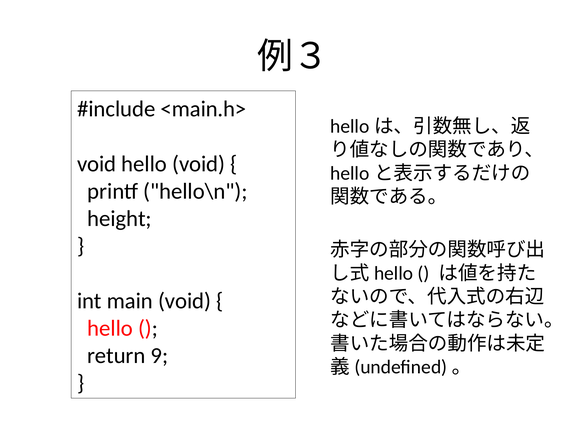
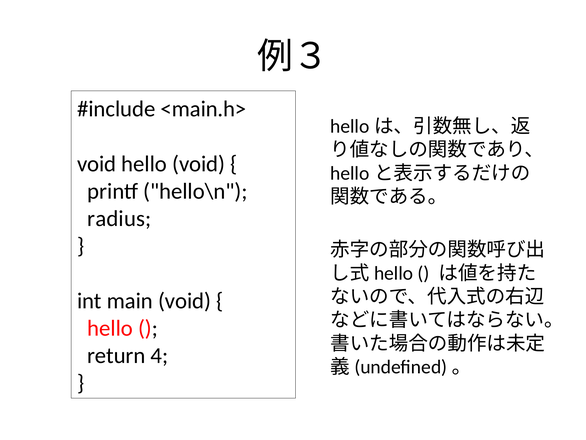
height: height -> radius
9: 9 -> 4
